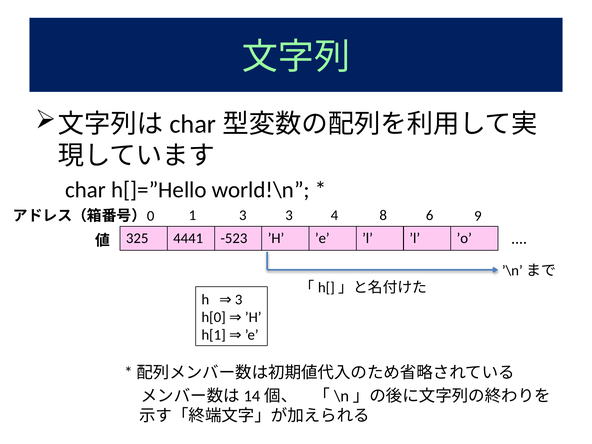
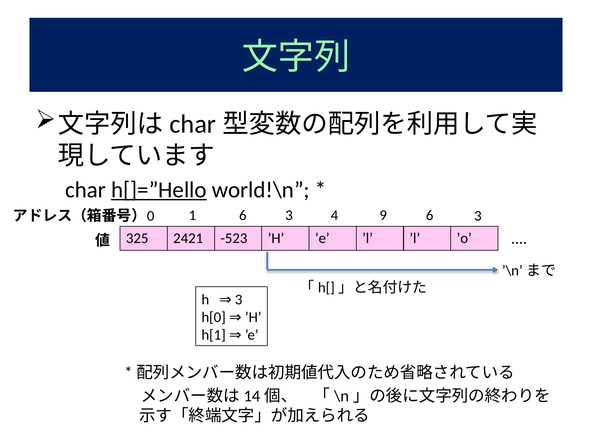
h[]=”Hello underline: none -> present
9 at (478, 216): 9 -> 3
1 3: 3 -> 6
8: 8 -> 9
4441: 4441 -> 2421
